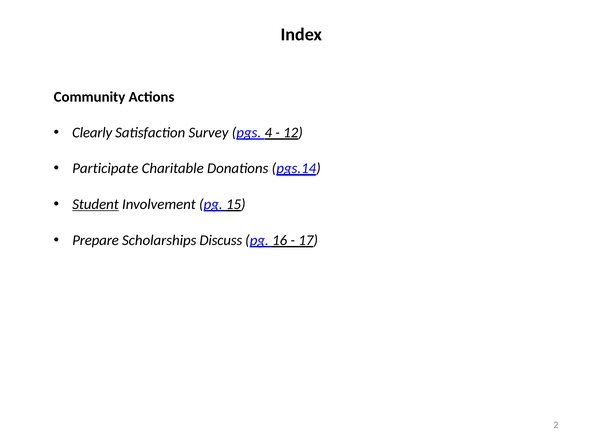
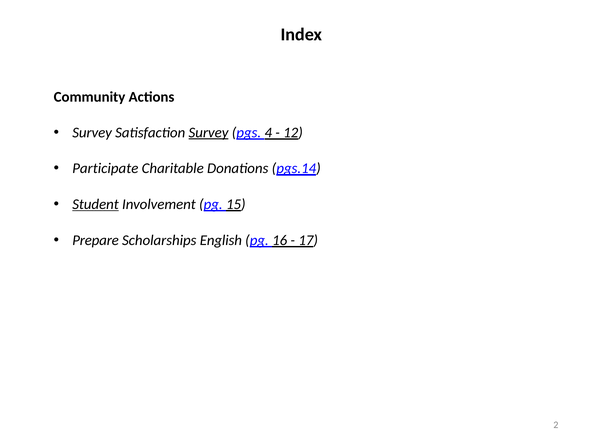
Clearly at (92, 133): Clearly -> Survey
Survey at (208, 133) underline: none -> present
Discuss: Discuss -> English
